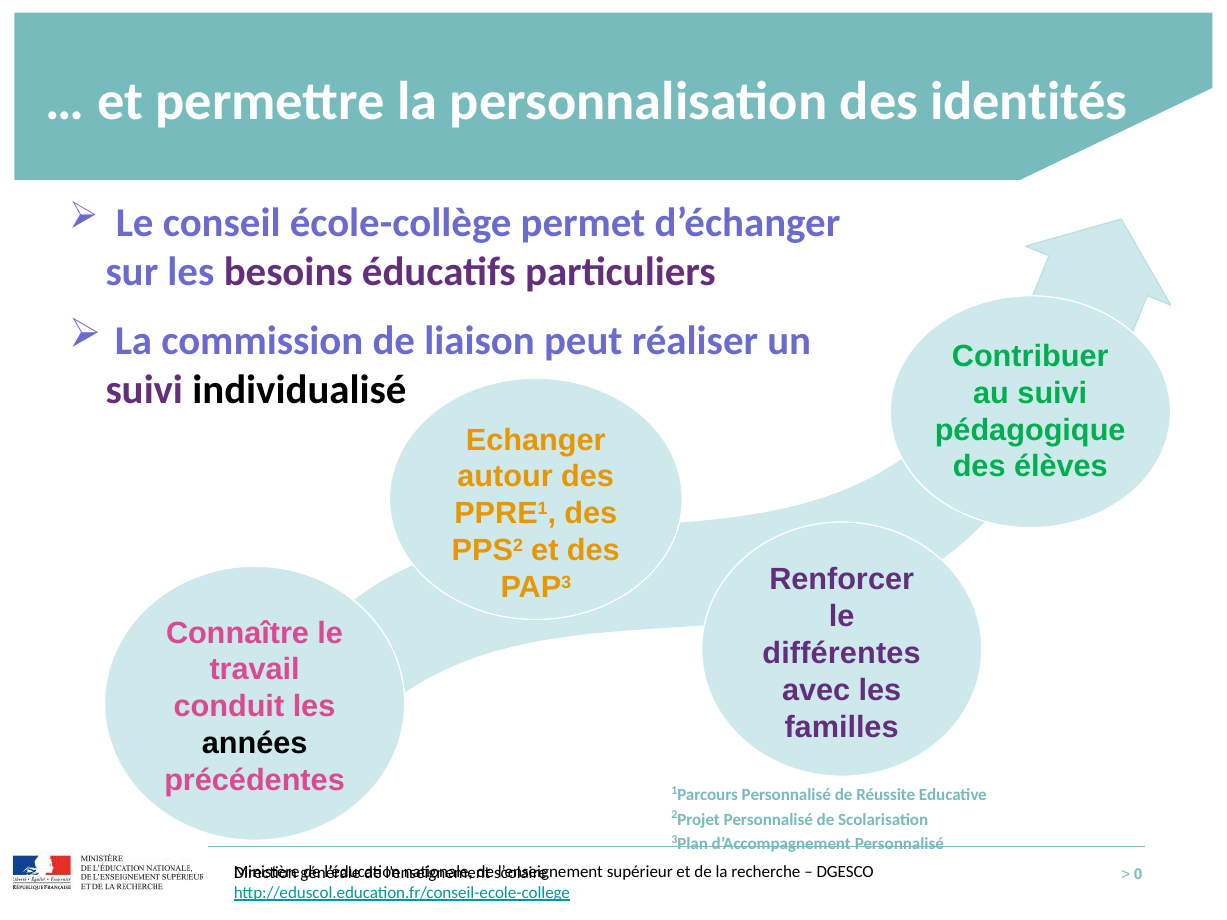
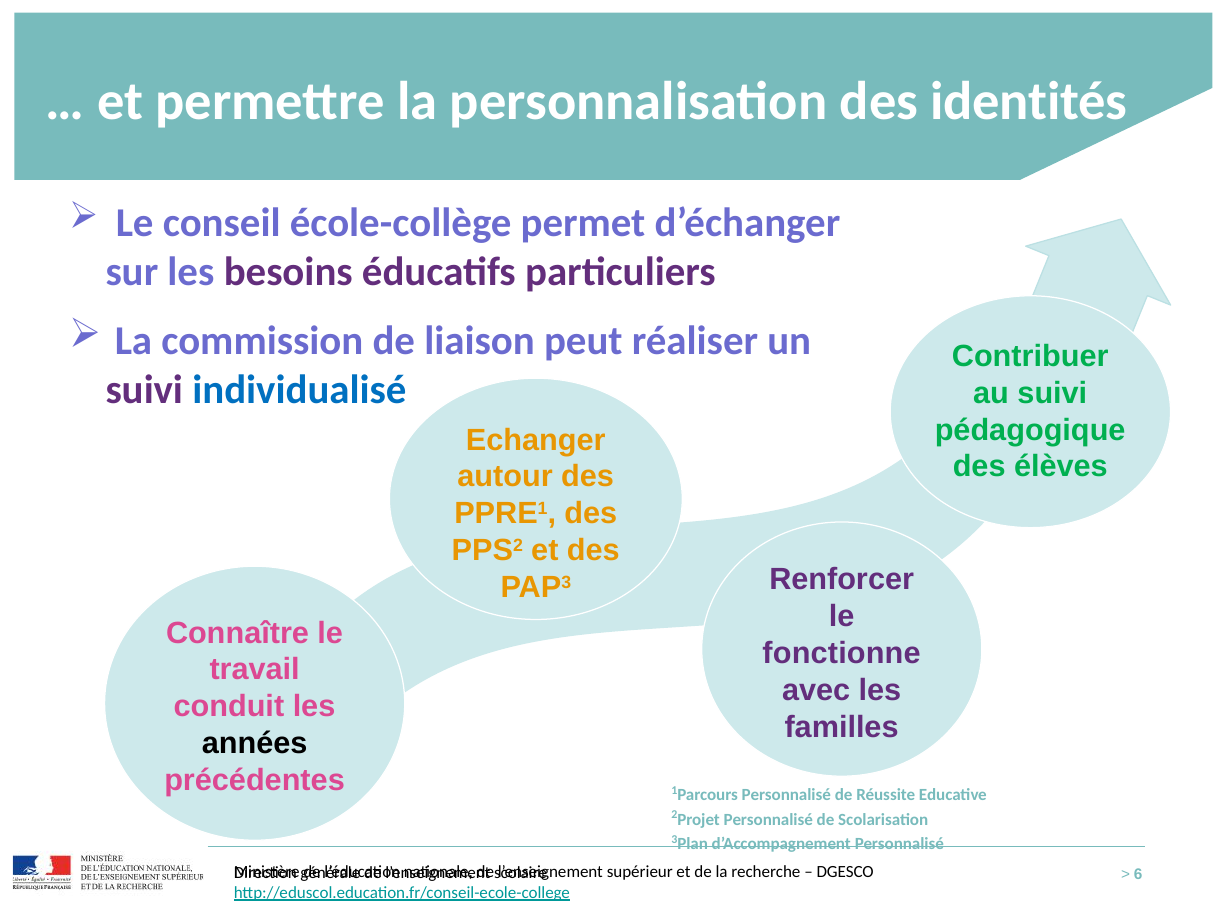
individualisé colour: black -> blue
différentes: différentes -> fonctionne
0: 0 -> 6
